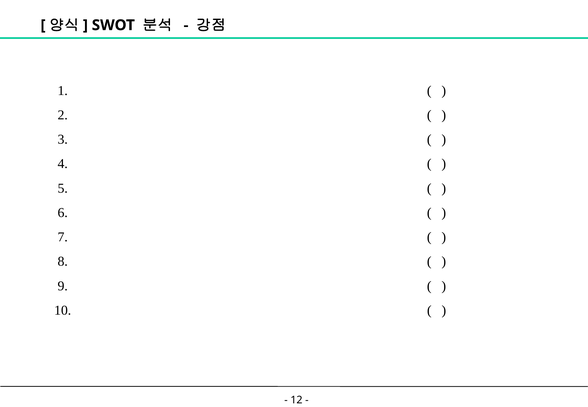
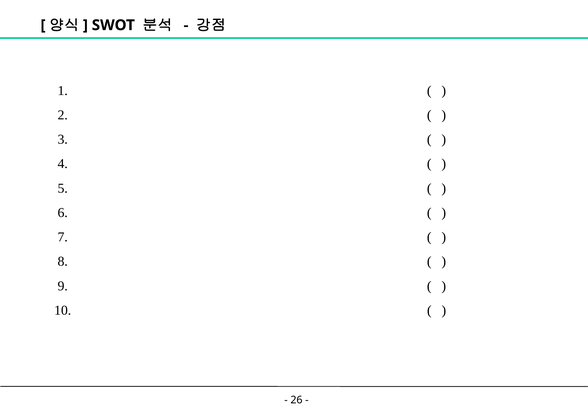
12: 12 -> 26
